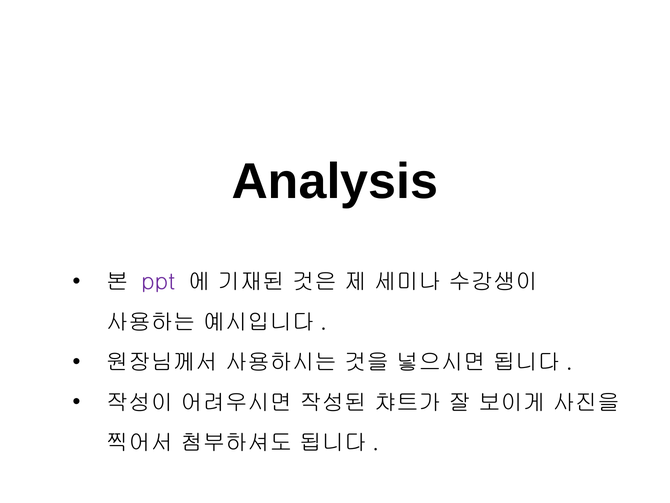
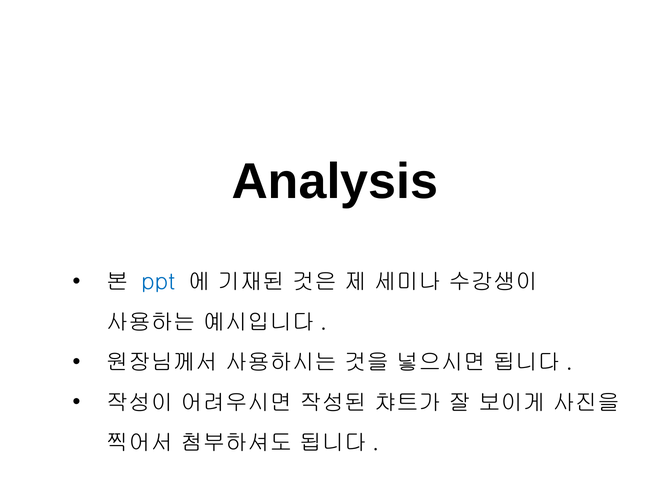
ppt colour: purple -> blue
